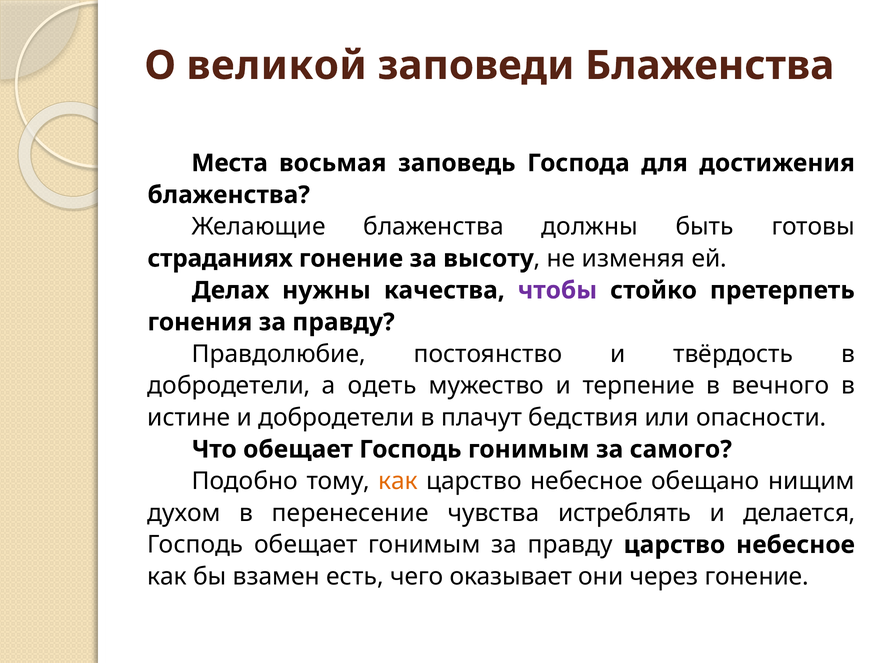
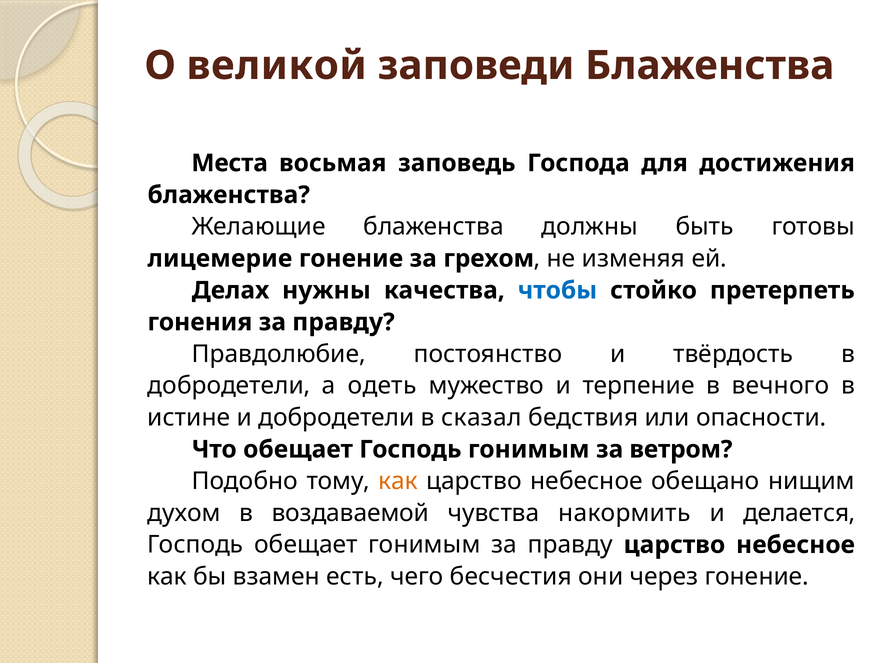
страданиях: страданиях -> лицемерие
высоту: высоту -> грехом
чтобы colour: purple -> blue
плачут: плачут -> сказал
самого: самого -> ветром
перенесение: перенесение -> воздаваемой
истреблять: истреблять -> накормить
оказывает: оказывает -> бесчестия
